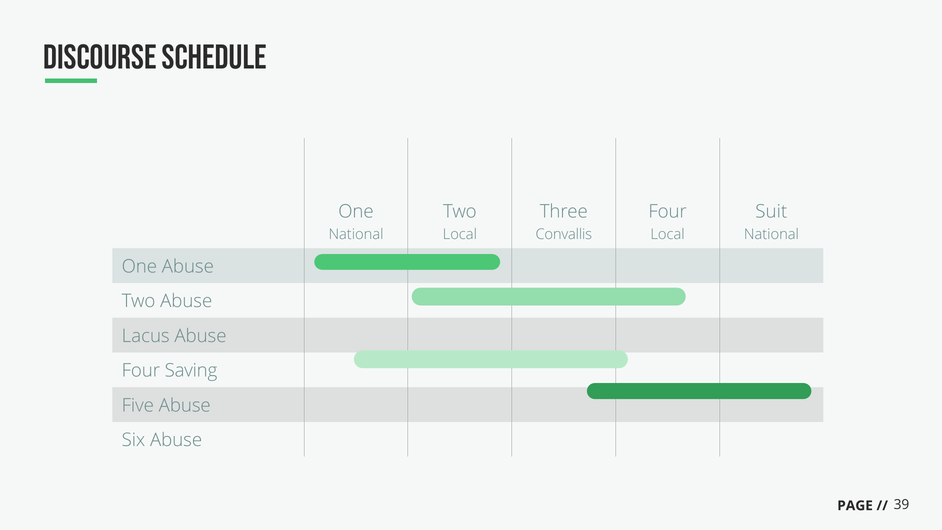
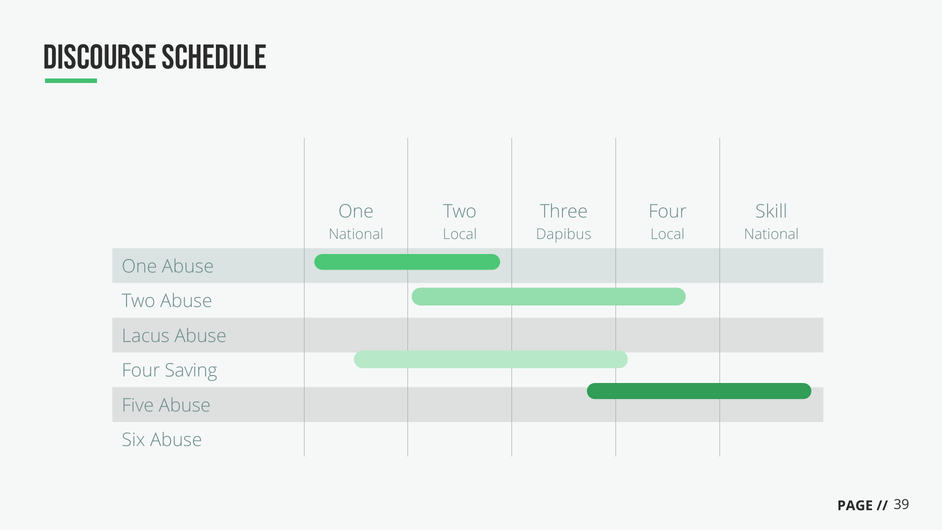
Suit: Suit -> Skill
Convallis: Convallis -> Dapibus
